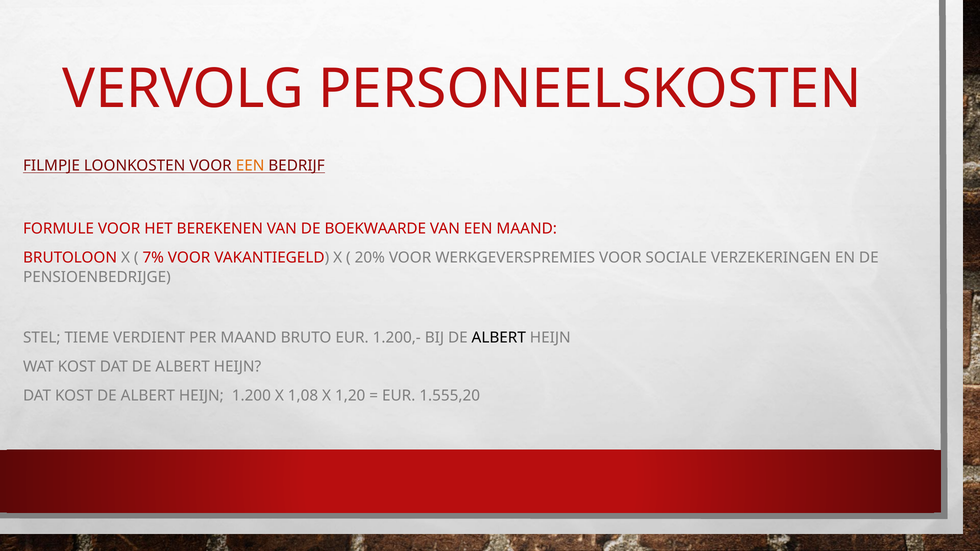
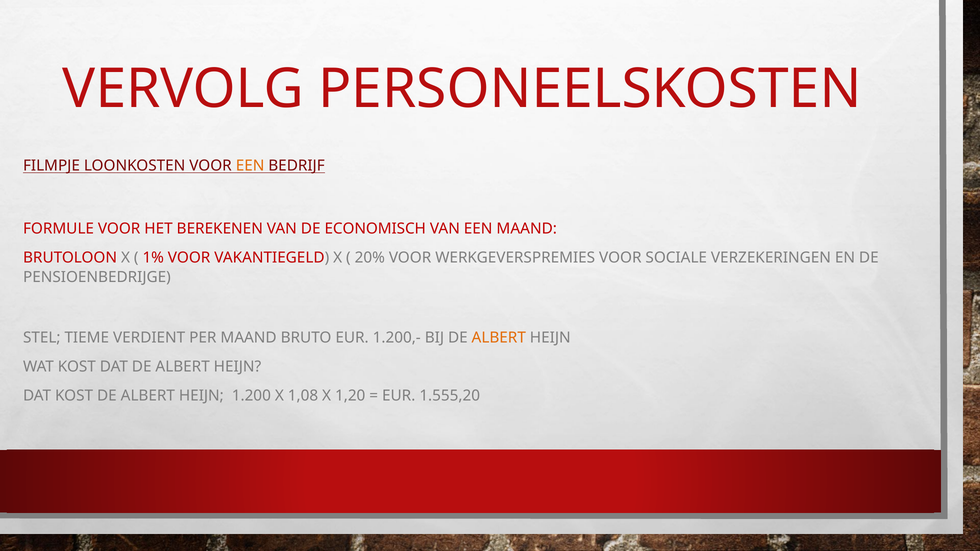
BOEKWAARDE: BOEKWAARDE -> ECONOMISCH
7%: 7% -> 1%
ALBERT at (499, 338) colour: black -> orange
